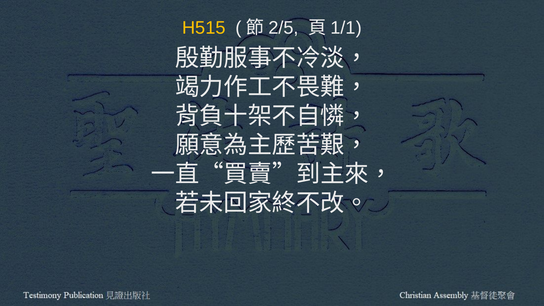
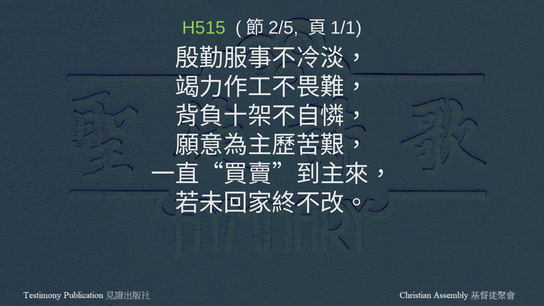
H515 colour: yellow -> light green
